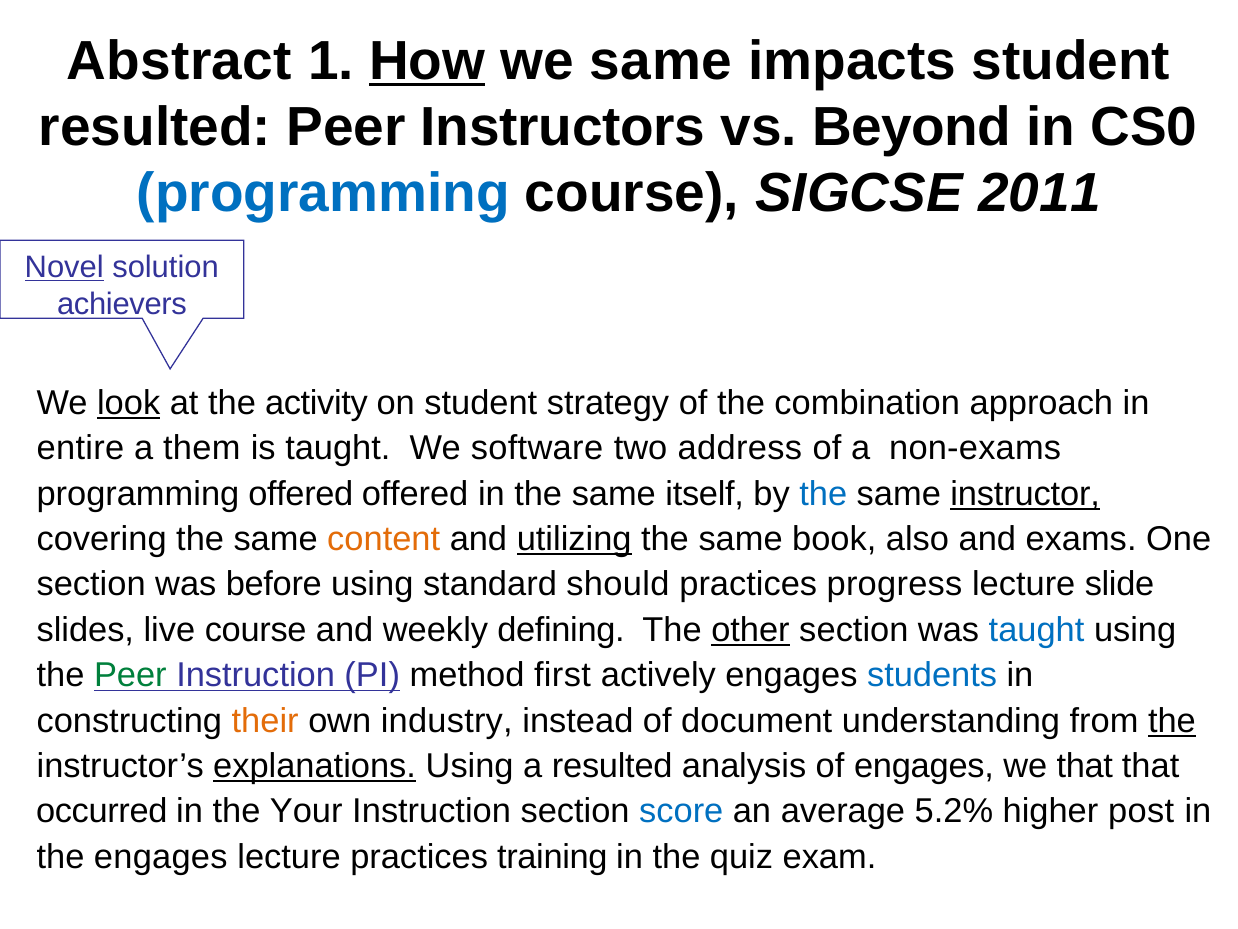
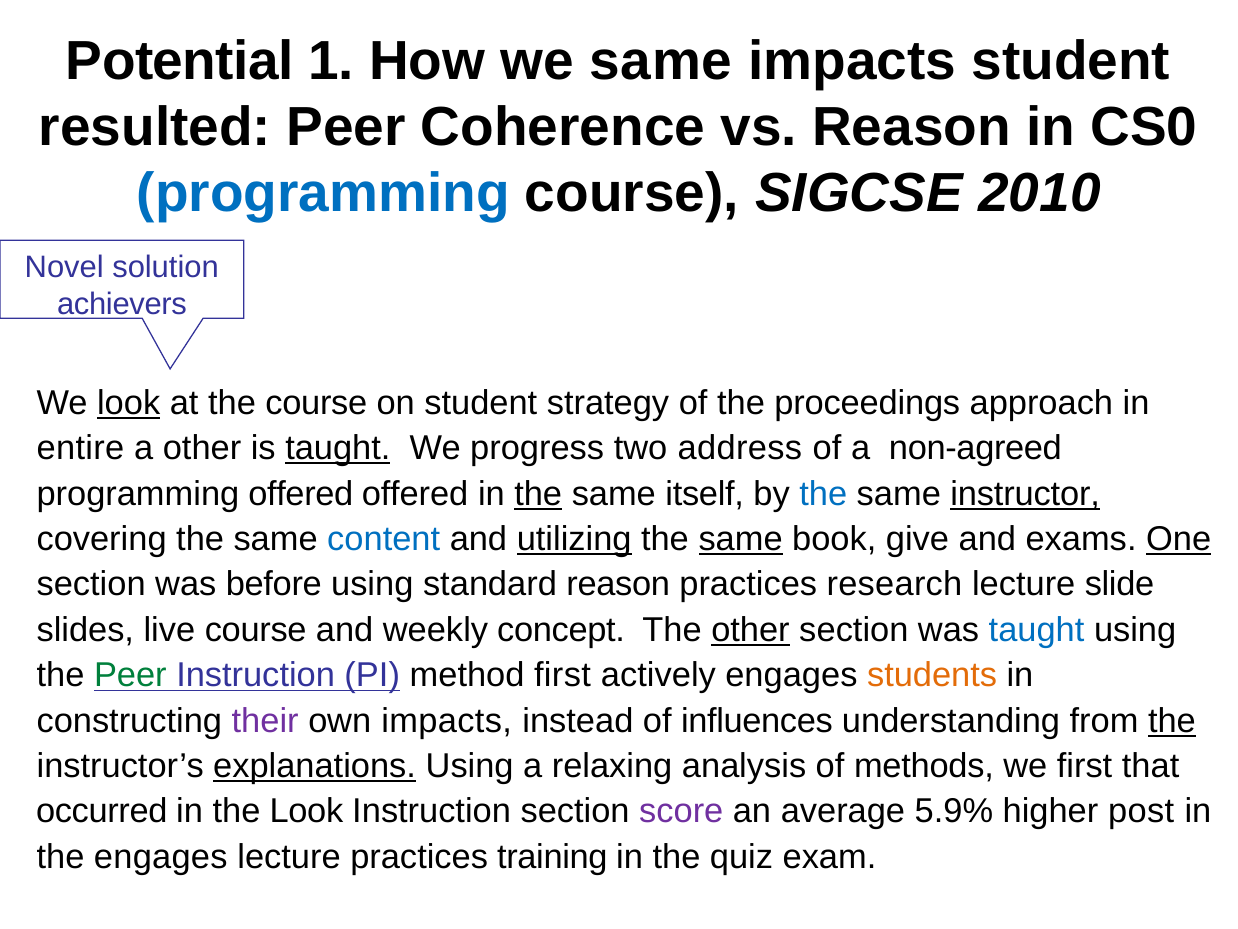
Abstract: Abstract -> Potential
How underline: present -> none
Instructors: Instructors -> Coherence
vs Beyond: Beyond -> Reason
2011: 2011 -> 2010
Novel underline: present -> none
the activity: activity -> course
combination: combination -> proceedings
a them: them -> other
taught at (338, 448) underline: none -> present
software: software -> progress
non-exams: non-exams -> non-agreed
the at (538, 493) underline: none -> present
content colour: orange -> blue
same at (741, 539) underline: none -> present
also: also -> give
One underline: none -> present
standard should: should -> reason
progress: progress -> research
defining: defining -> concept
students colour: blue -> orange
their colour: orange -> purple
own industry: industry -> impacts
document: document -> influences
a resulted: resulted -> relaxing
of engages: engages -> methods
we that: that -> first
the Your: Your -> Look
score colour: blue -> purple
5.2%: 5.2% -> 5.9%
